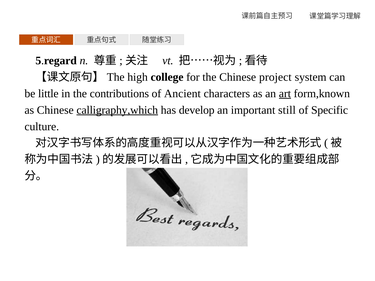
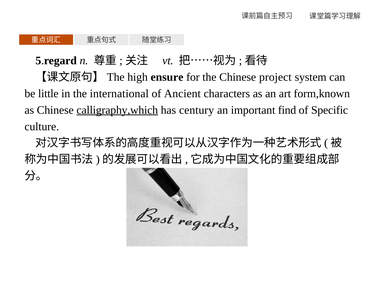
college: college -> ensure
contributions: contributions -> international
art underline: present -> none
develop: develop -> century
still: still -> find
